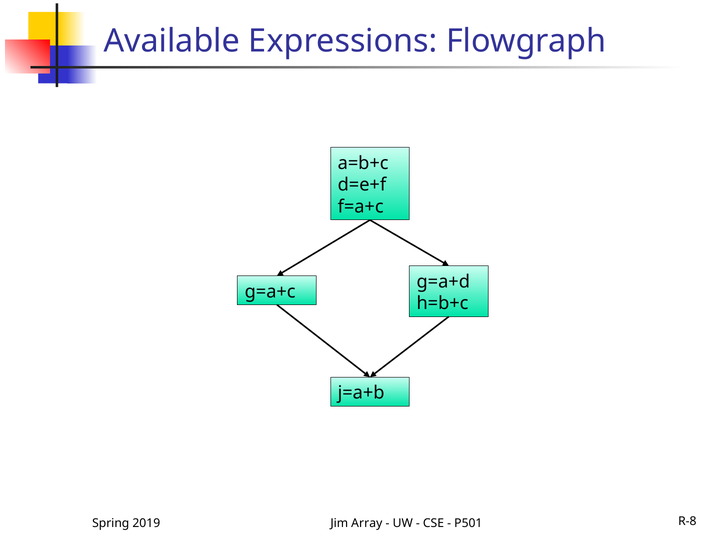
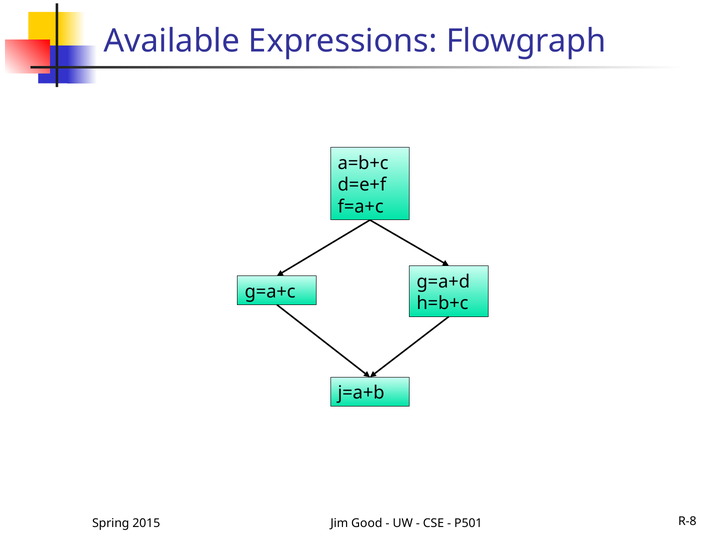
2019: 2019 -> 2015
Array: Array -> Good
